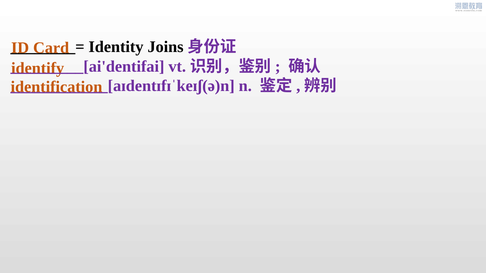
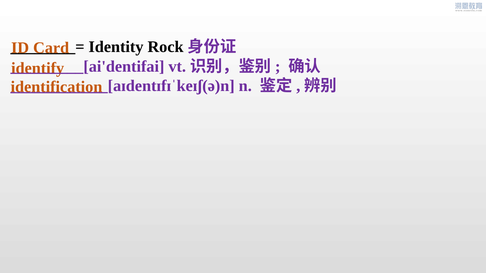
Joins: Joins -> Rock
